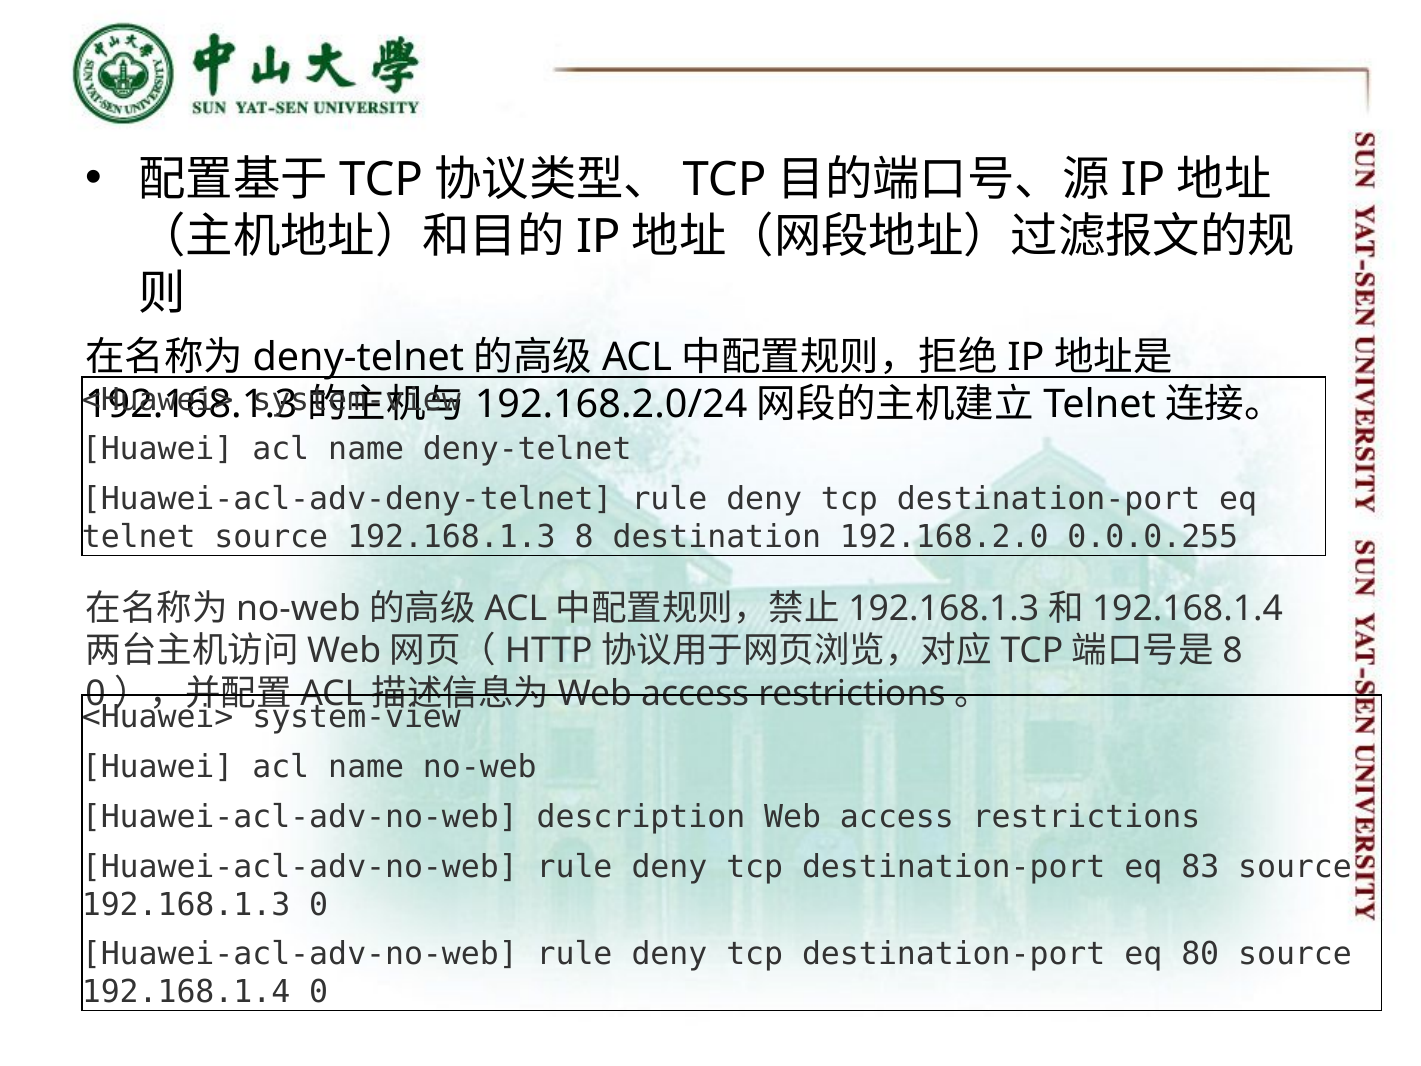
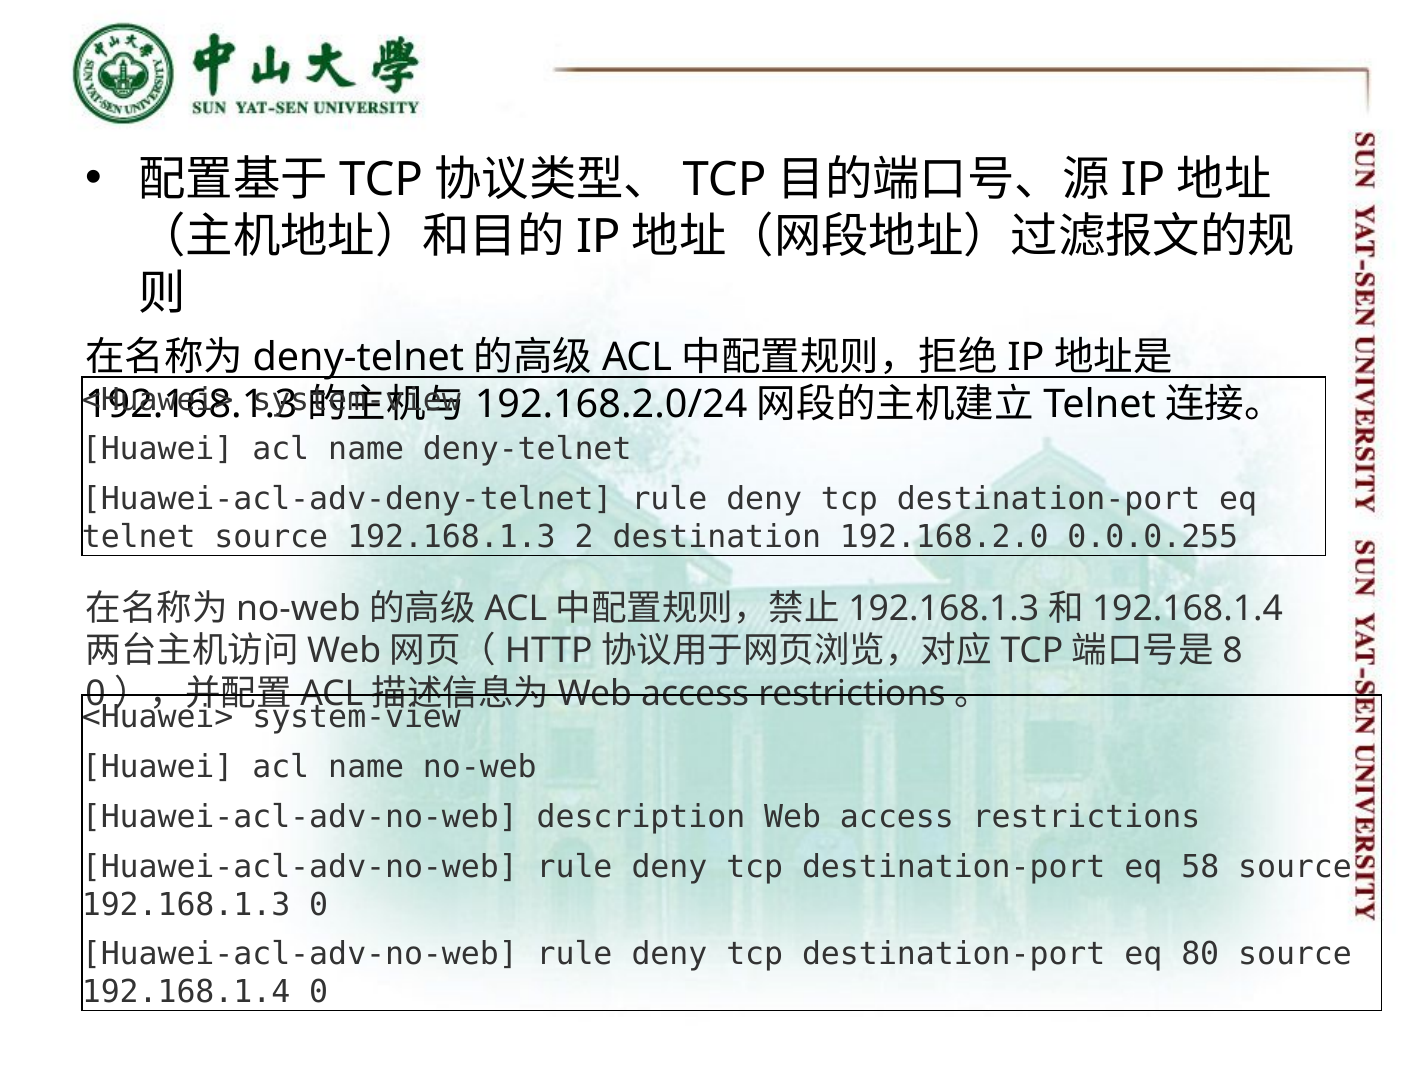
8: 8 -> 2
83: 83 -> 58
